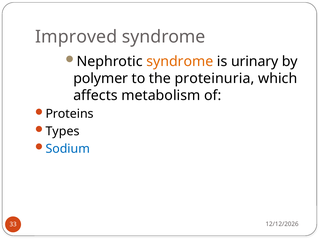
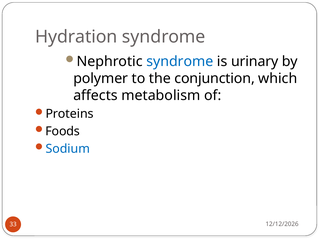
Improved: Improved -> Hydration
syndrome at (180, 62) colour: orange -> blue
proteinuria: proteinuria -> conjunction
Types: Types -> Foods
